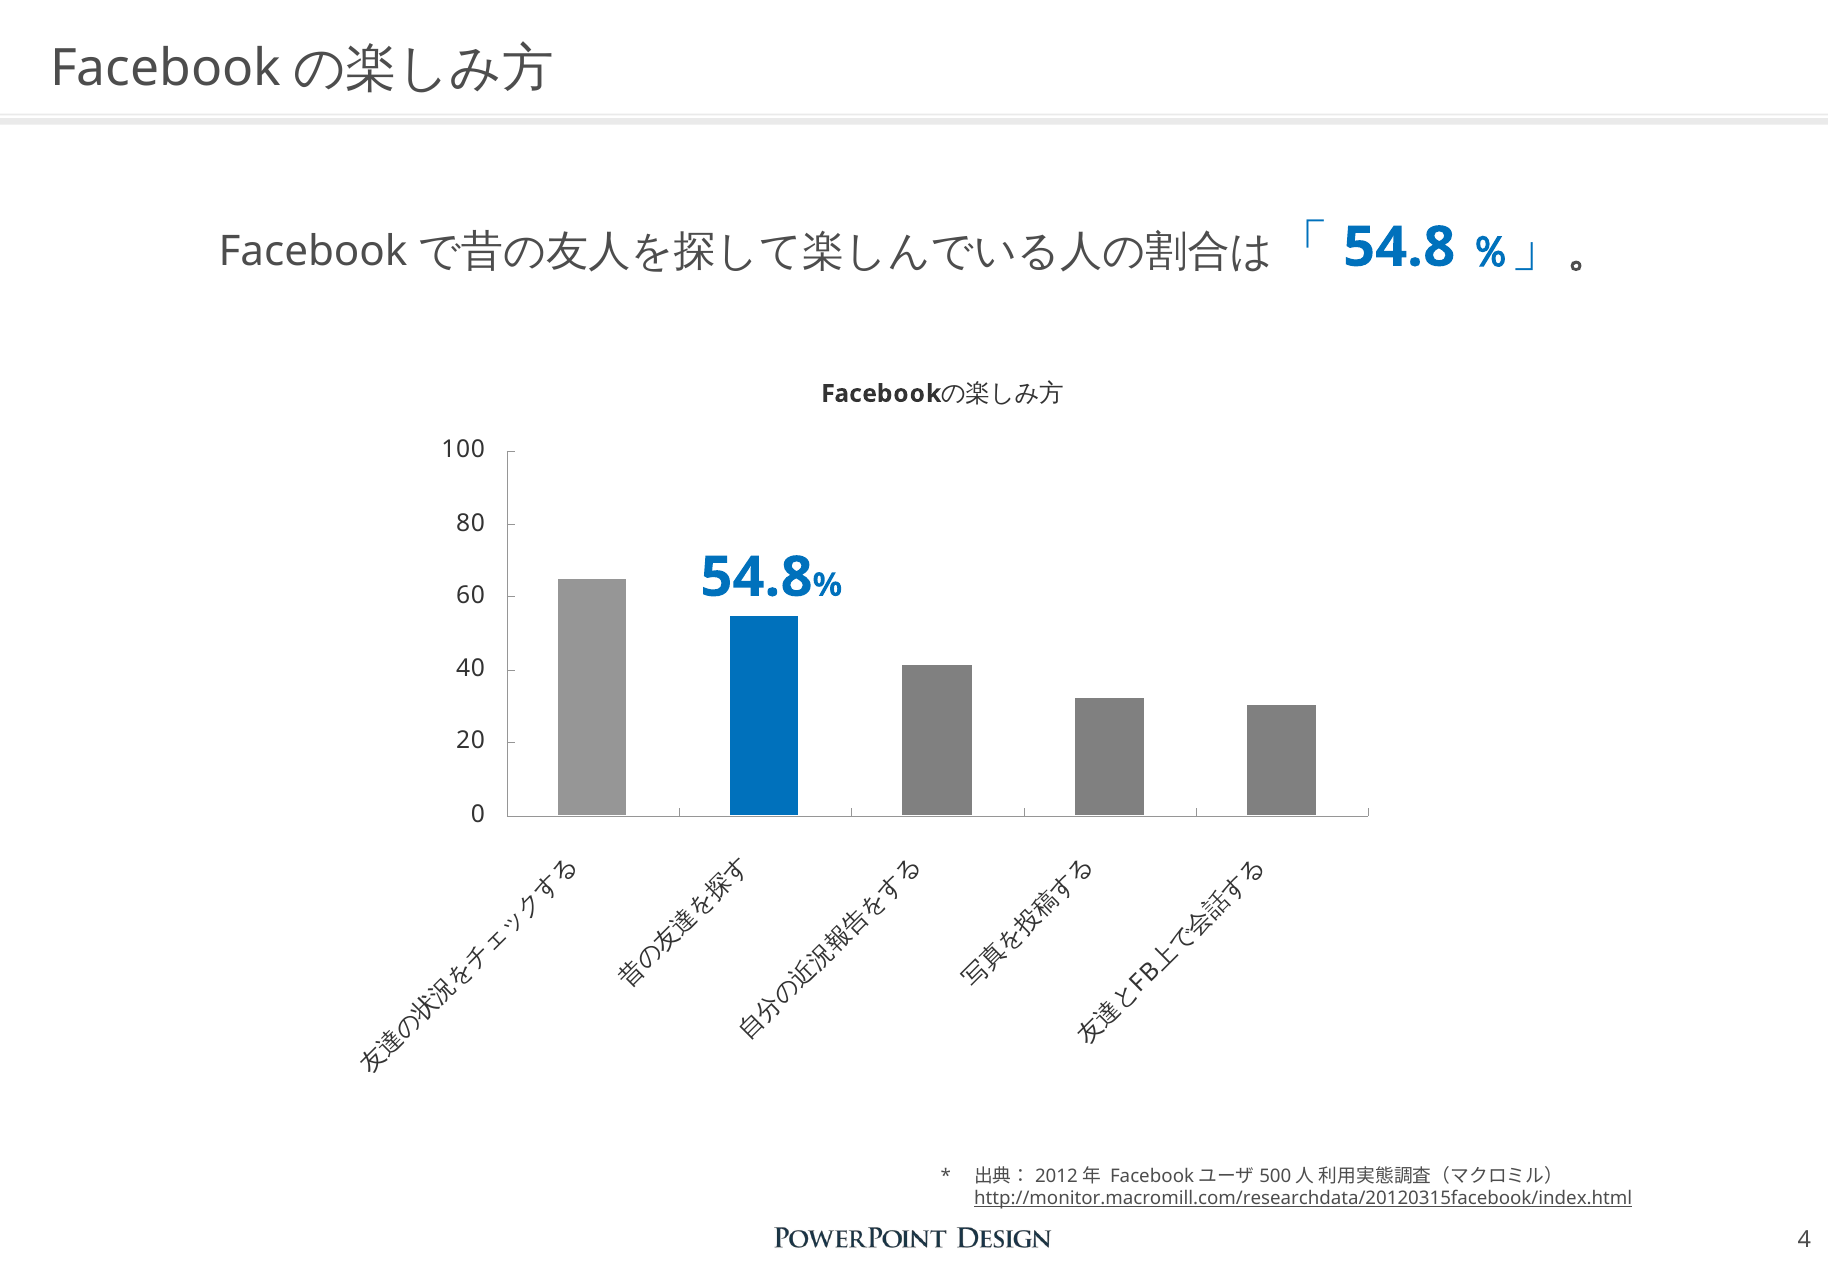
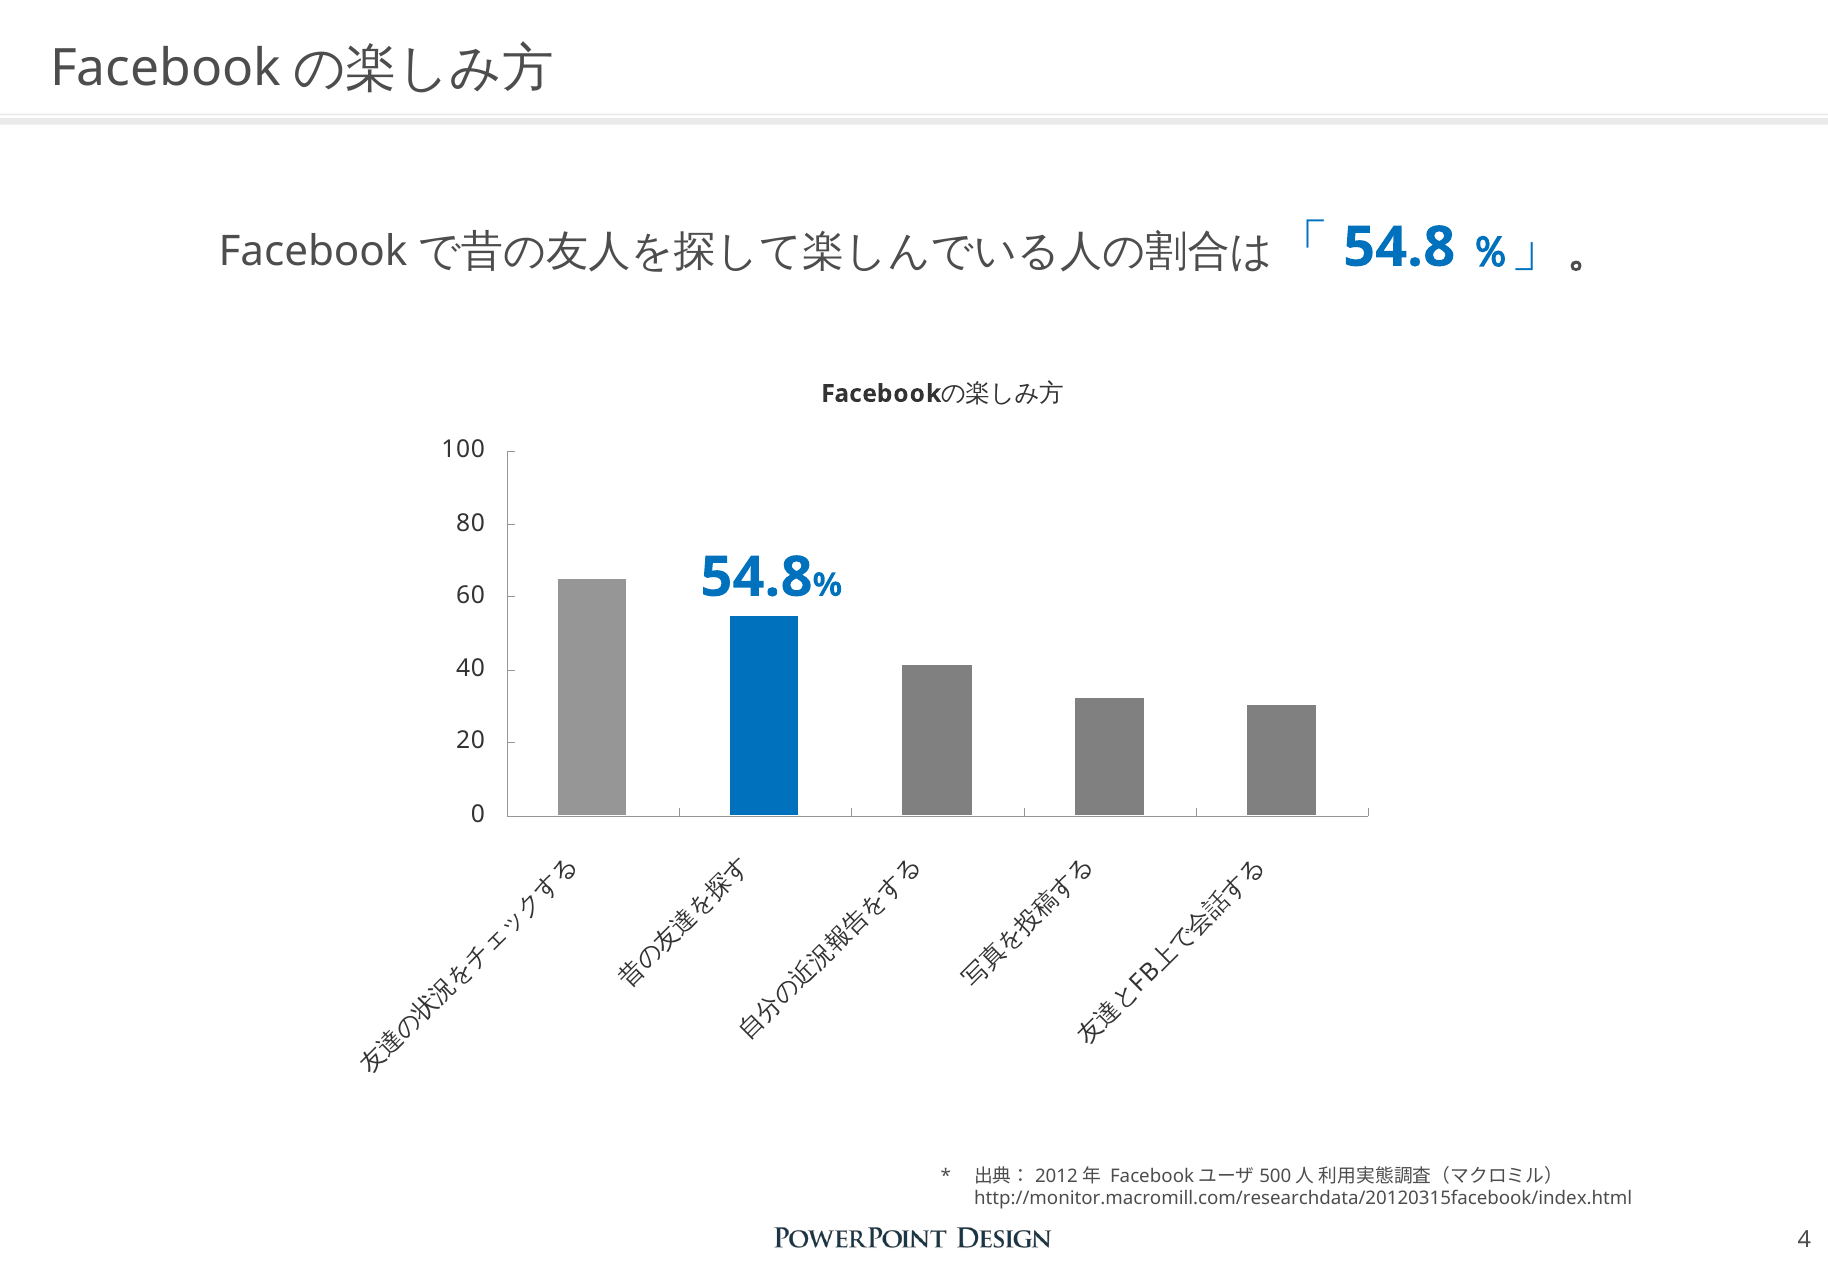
http://monitor.macromill.com/researchdata/20120315facebook/index.html underline: present -> none
